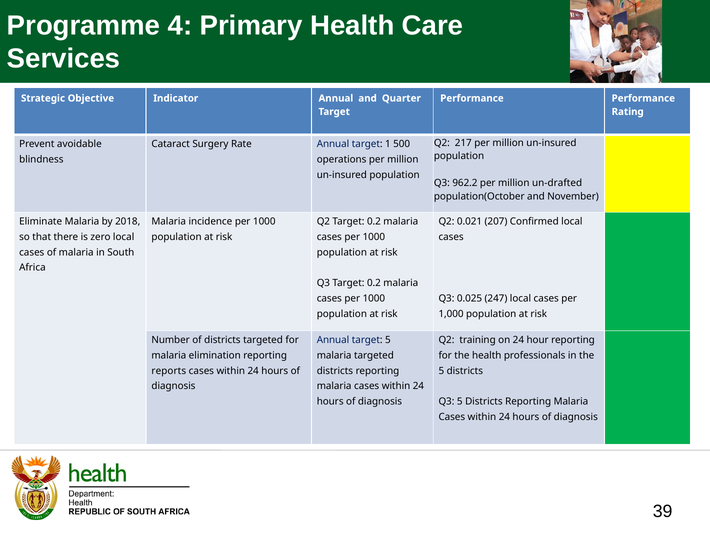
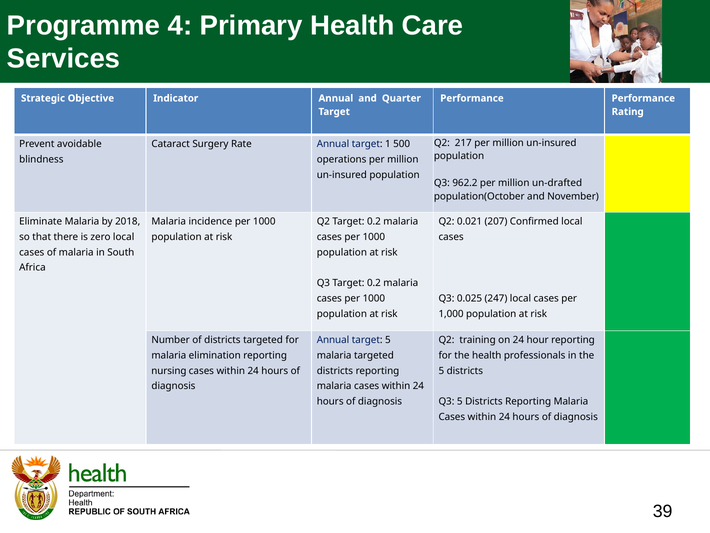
reports: reports -> nursing
